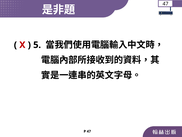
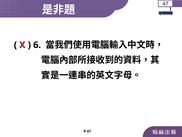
5: 5 -> 6
